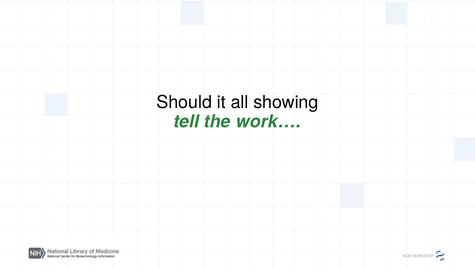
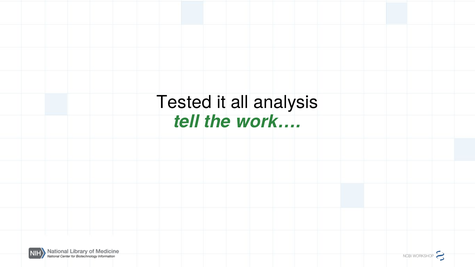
Should: Should -> Tested
showing: showing -> analysis
